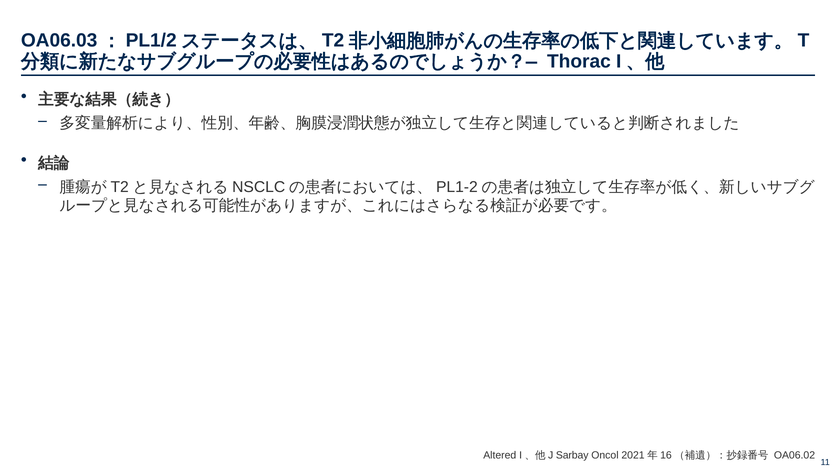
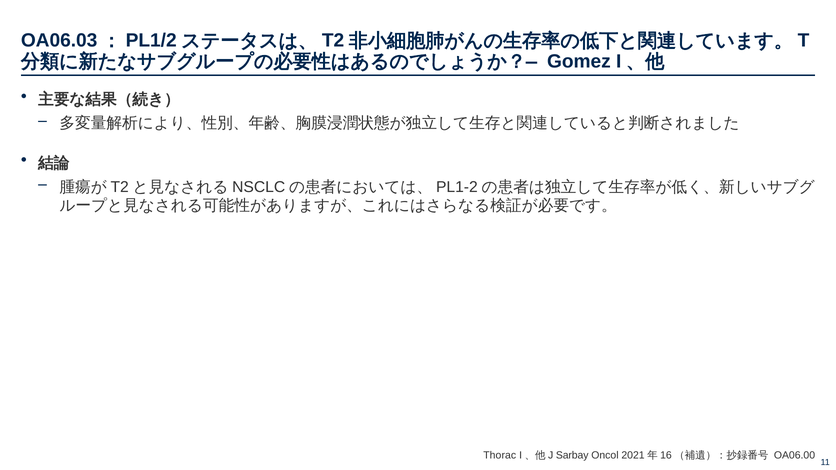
Thorac: Thorac -> Gomez
Altered: Altered -> Thorac
OA06.02: OA06.02 -> OA06.00
